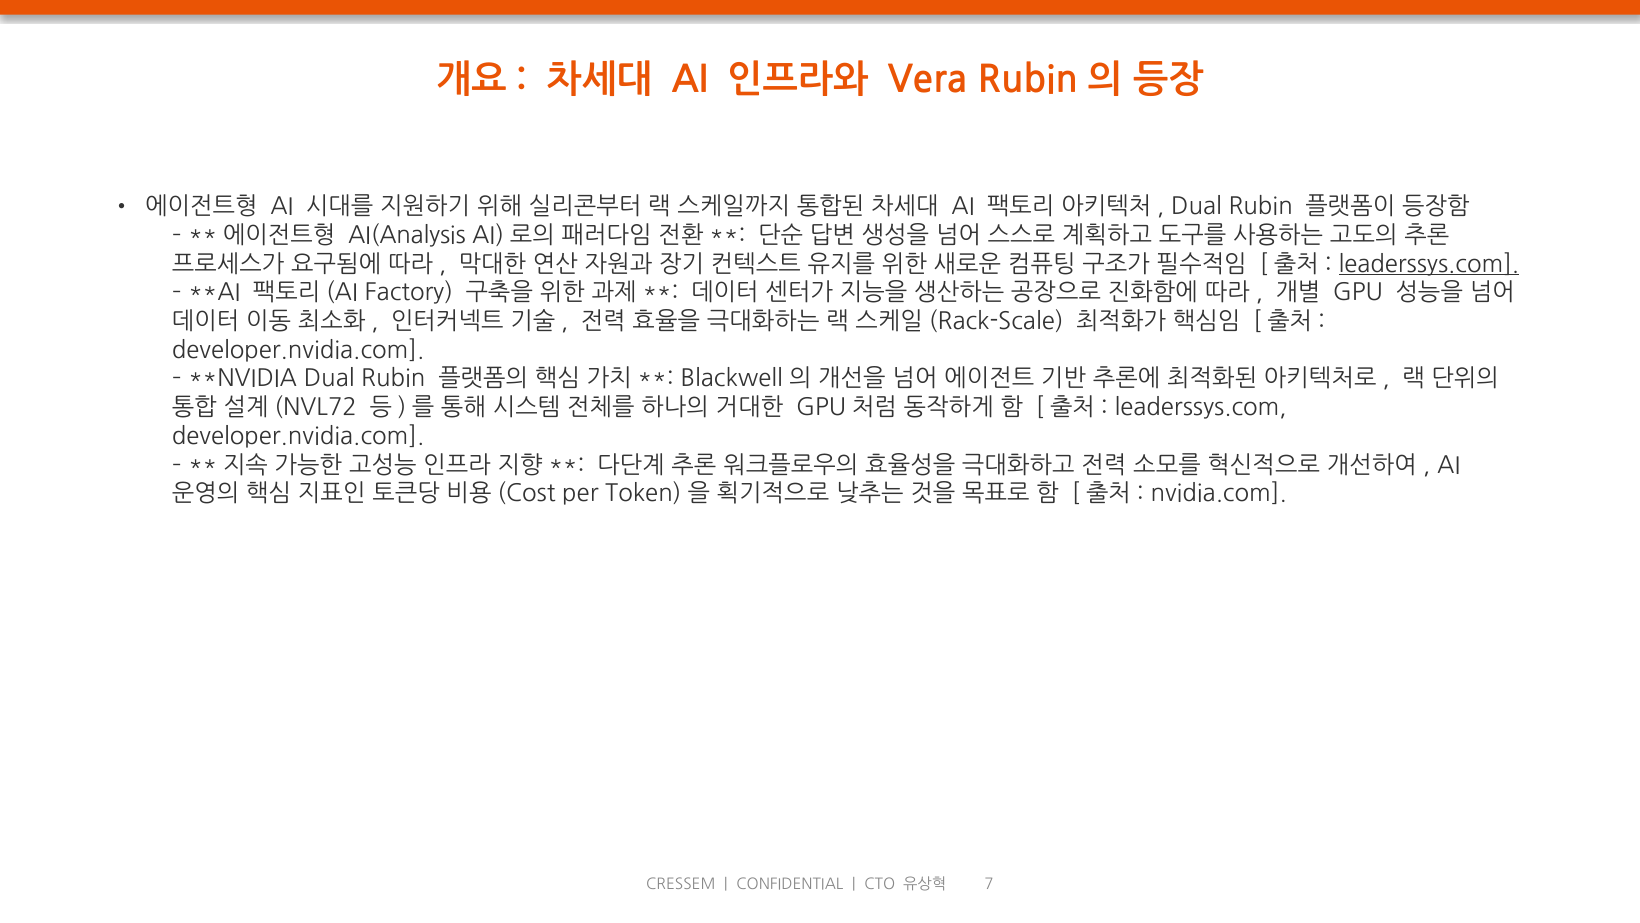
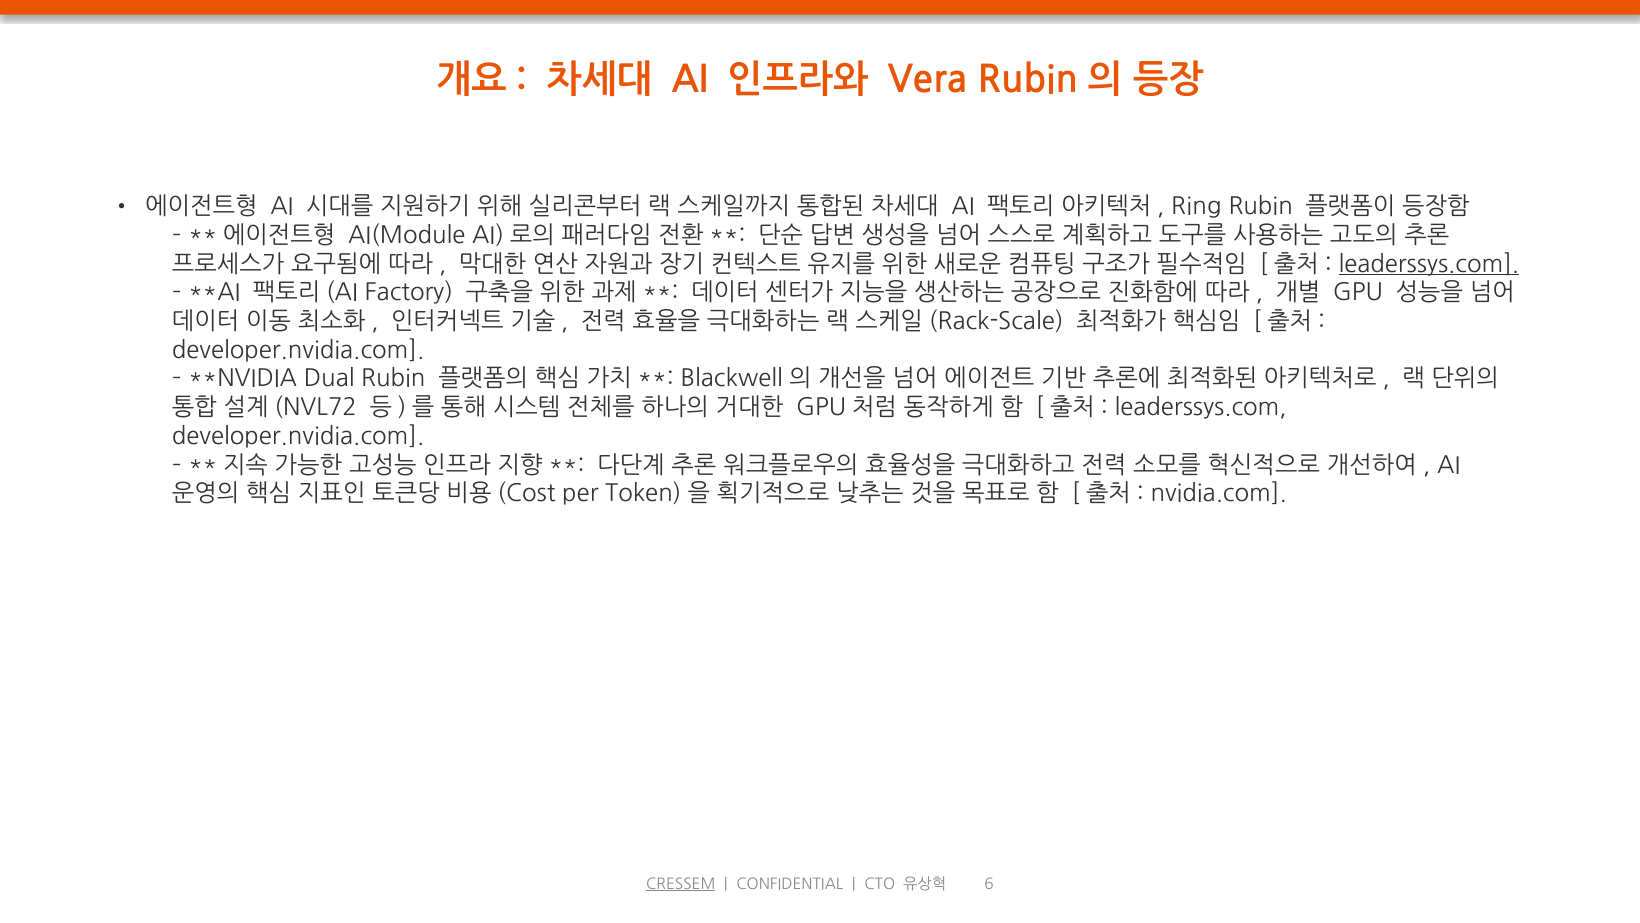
Dual at (1197, 207): Dual -> Ring
AI(Analysis: AI(Analysis -> AI(Module
CRESSEM underline: none -> present
7: 7 -> 6
